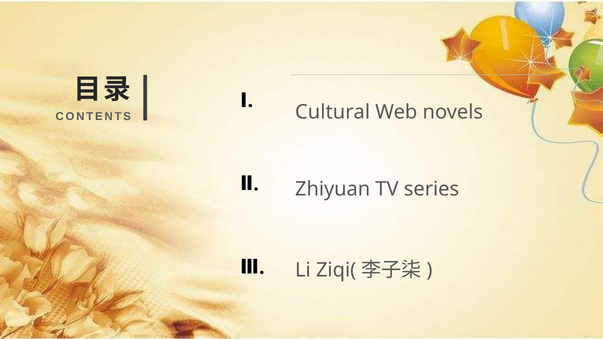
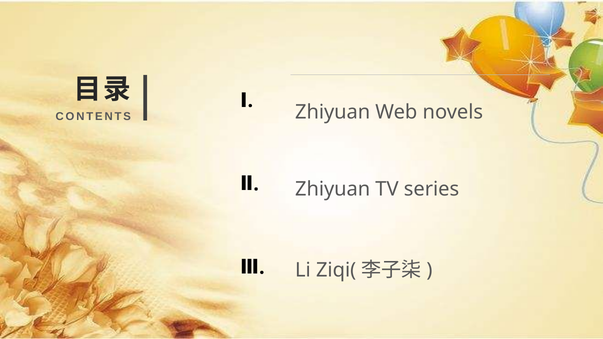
Cultural at (333, 112): Cultural -> Zhiyuan
